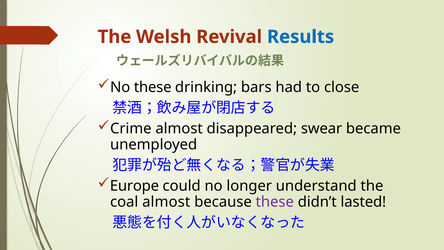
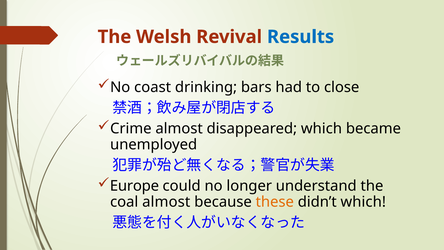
No these: these -> coast
disappeared swear: swear -> which
these at (275, 202) colour: purple -> orange
didn’t lasted: lasted -> which
